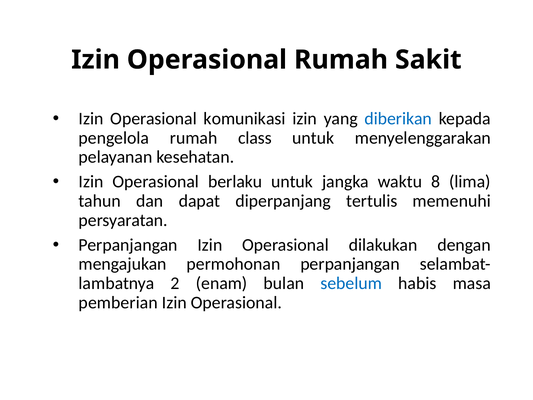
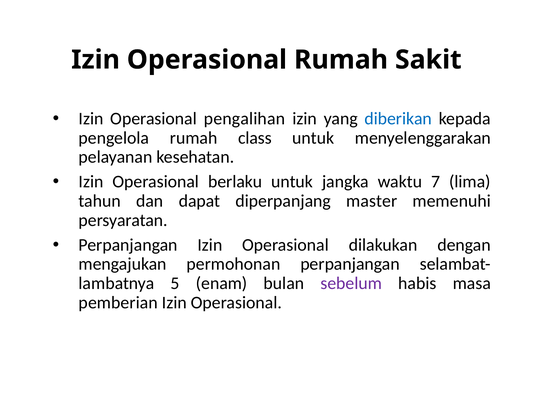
komunikasi: komunikasi -> pengalihan
8: 8 -> 7
tertulis: tertulis -> master
2: 2 -> 5
sebelum colour: blue -> purple
